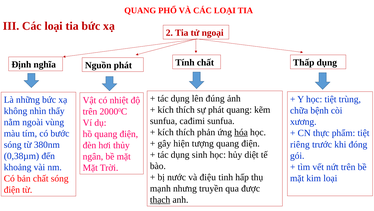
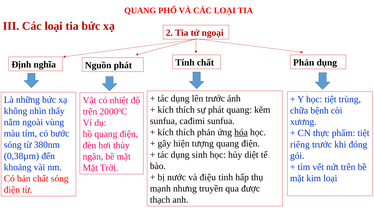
Thấp at (304, 62): Thấp -> Phản
lên đúng: đúng -> trước
thạch underline: present -> none
